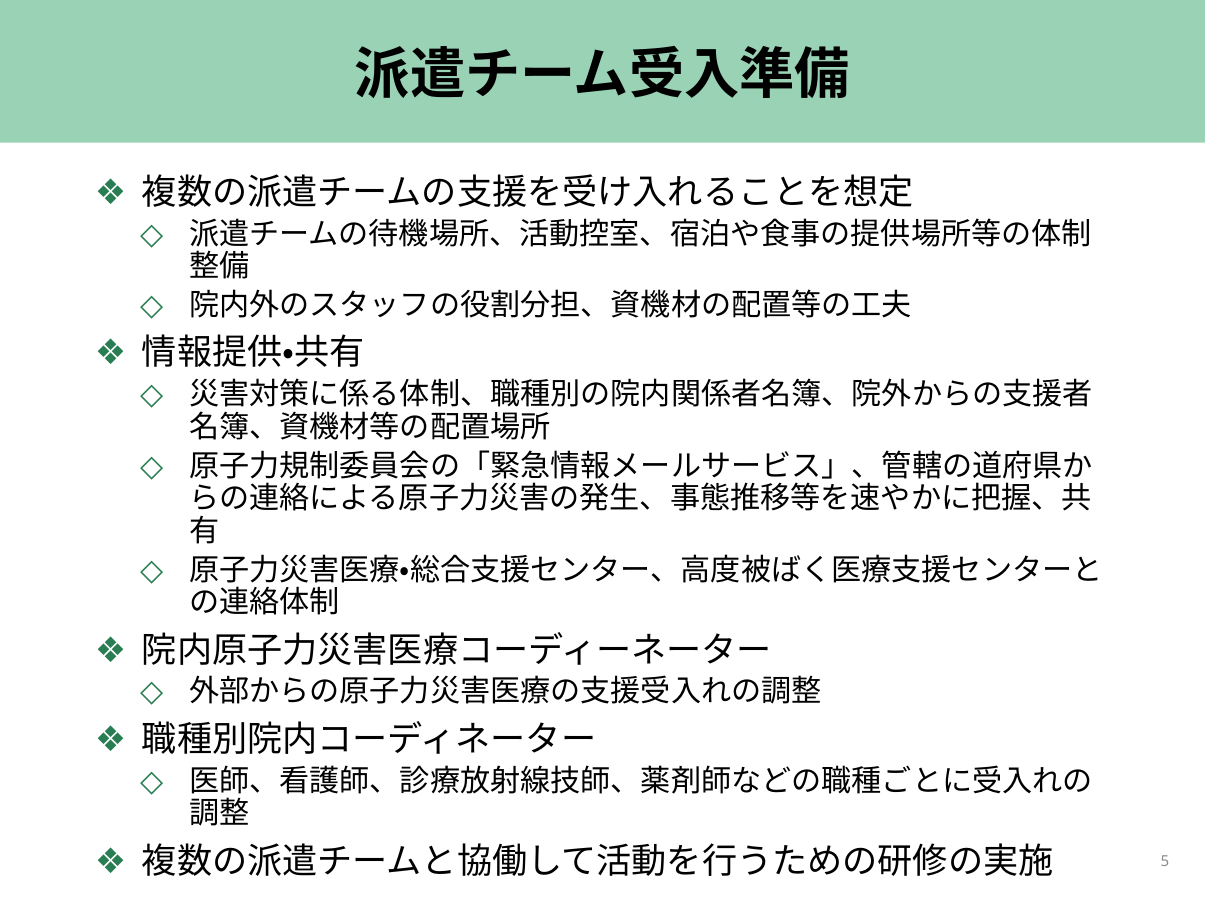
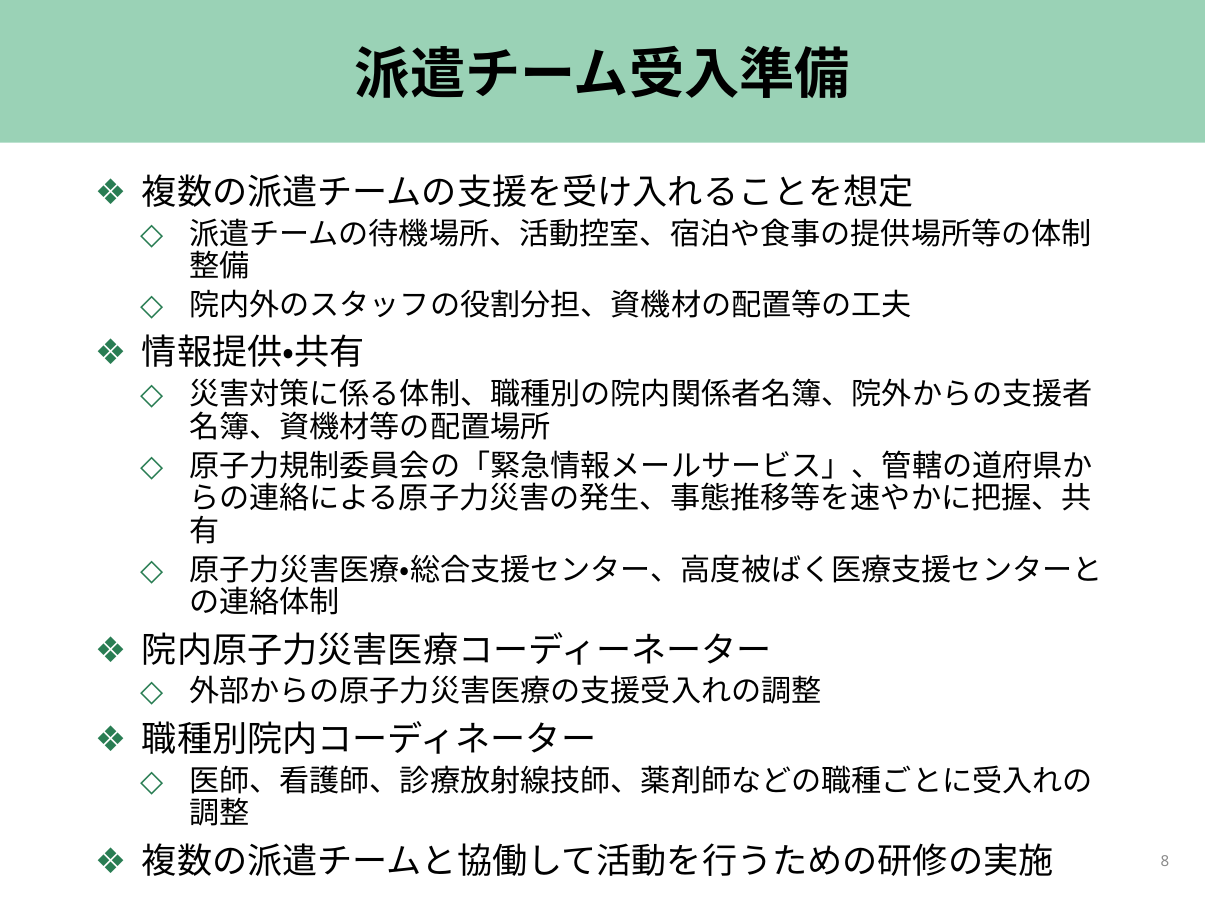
5: 5 -> 8
